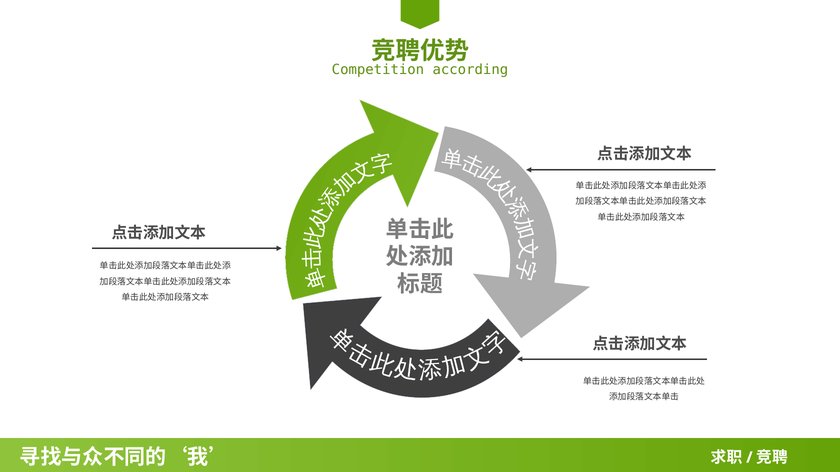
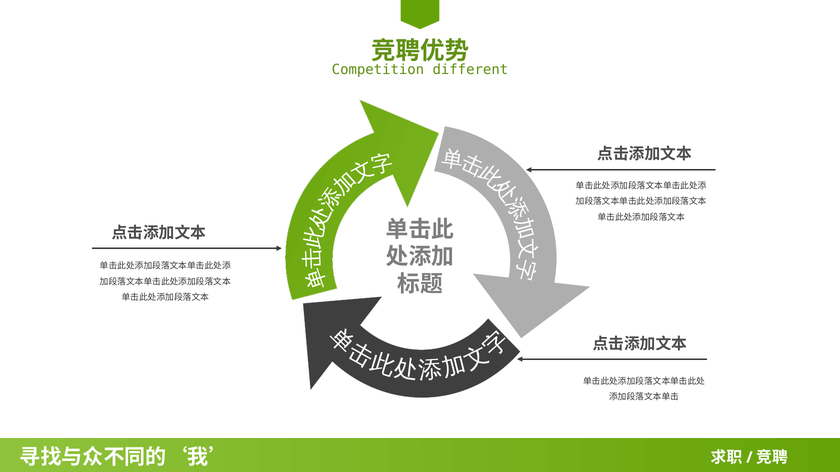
according: according -> different
